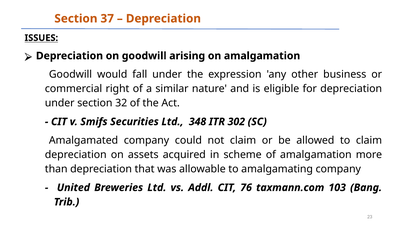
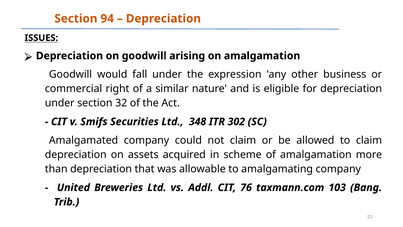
37: 37 -> 94
